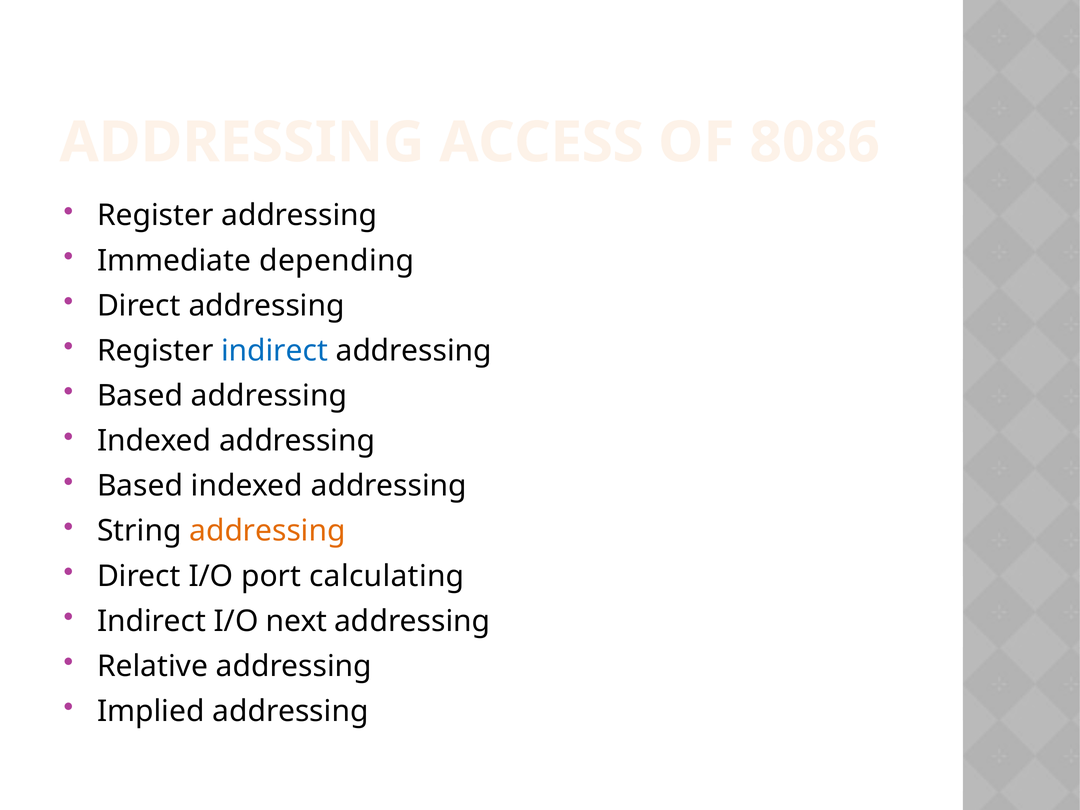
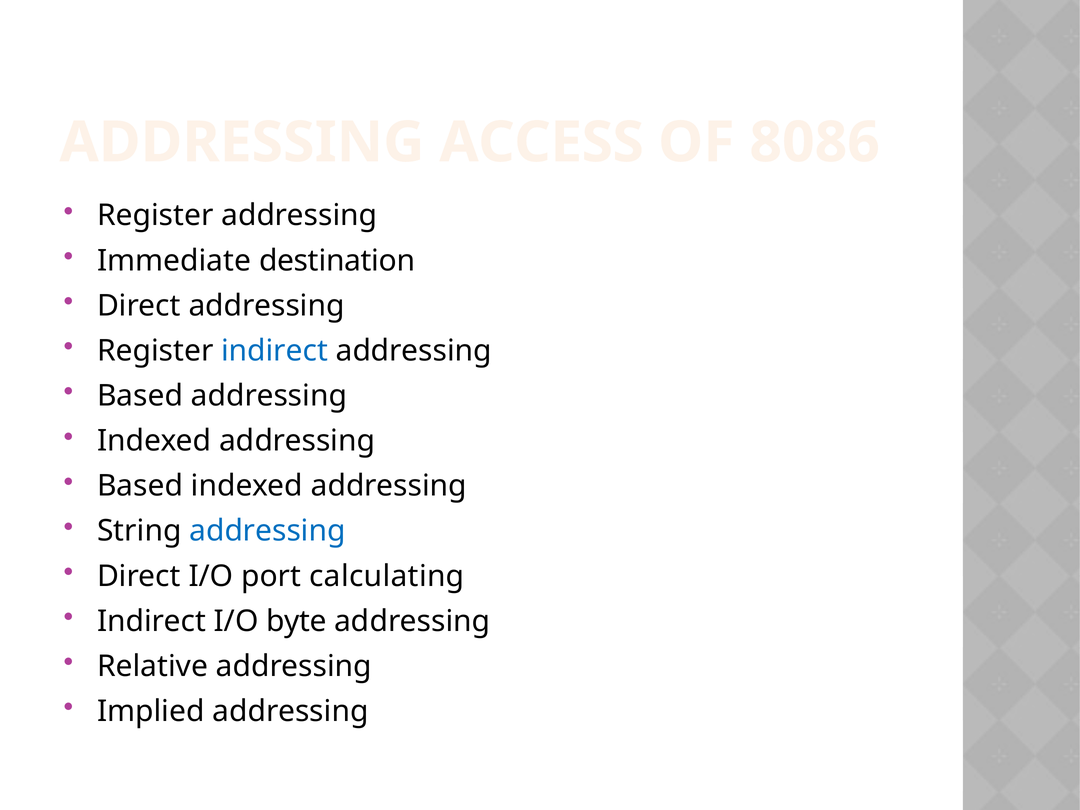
depending: depending -> destination
addressing at (267, 531) colour: orange -> blue
next: next -> byte
